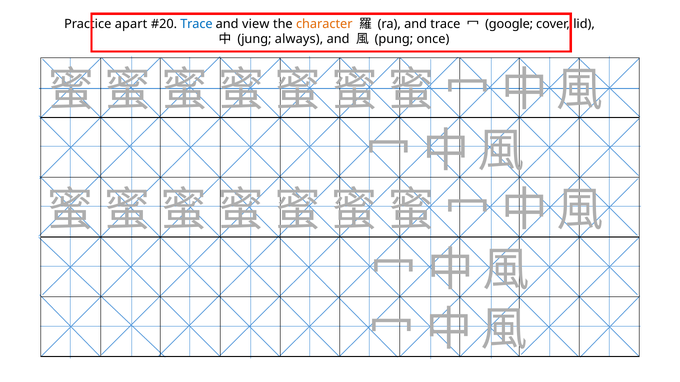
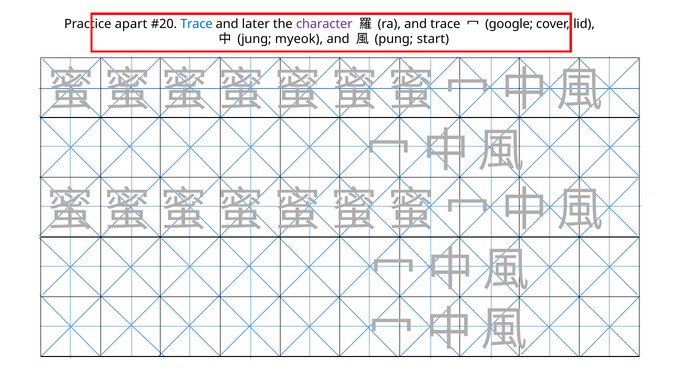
view: view -> later
character colour: orange -> purple
always: always -> myeok
once: once -> start
